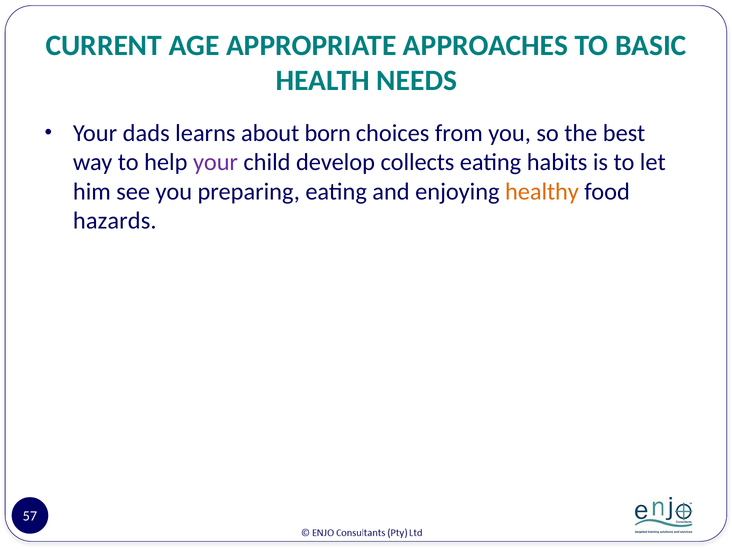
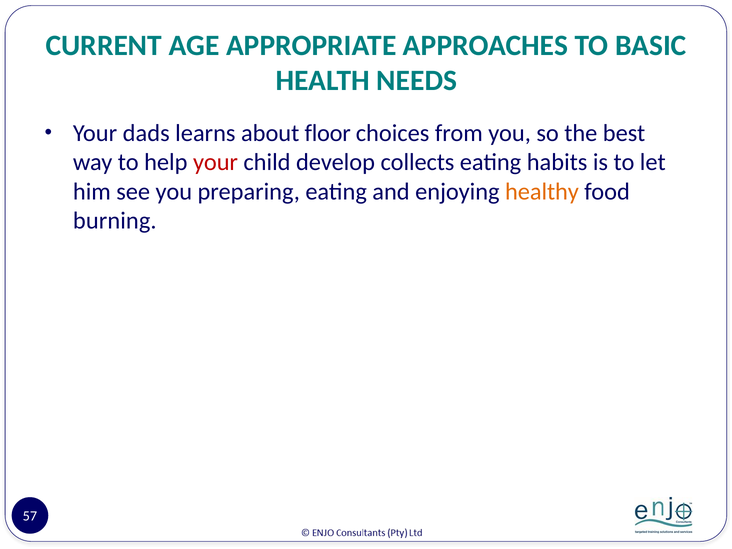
born: born -> floor
your at (216, 162) colour: purple -> red
hazards: hazards -> burning
